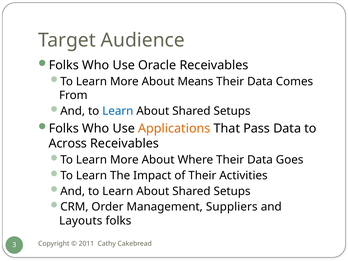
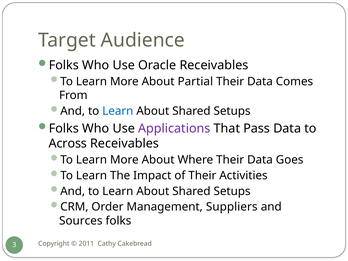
Means: Means -> Partial
Applications colour: orange -> purple
Layouts: Layouts -> Sources
